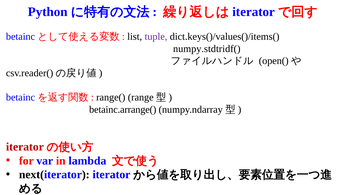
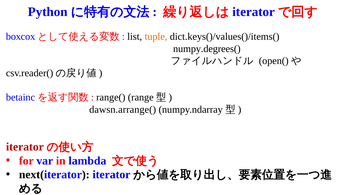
betainc at (21, 37): betainc -> boxcox
tuple colour: purple -> orange
numpy.stdtridf(: numpy.stdtridf( -> numpy.degrees(
betainc.arrange(: betainc.arrange( -> dawsn.arrange(
